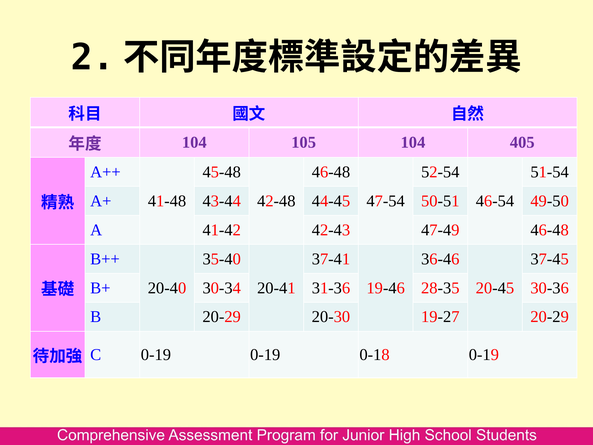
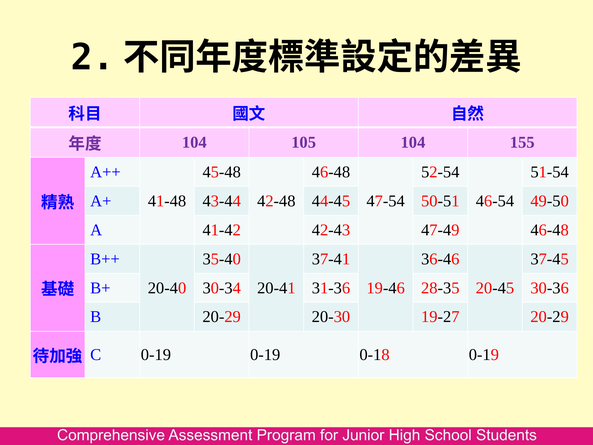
405: 405 -> 155
